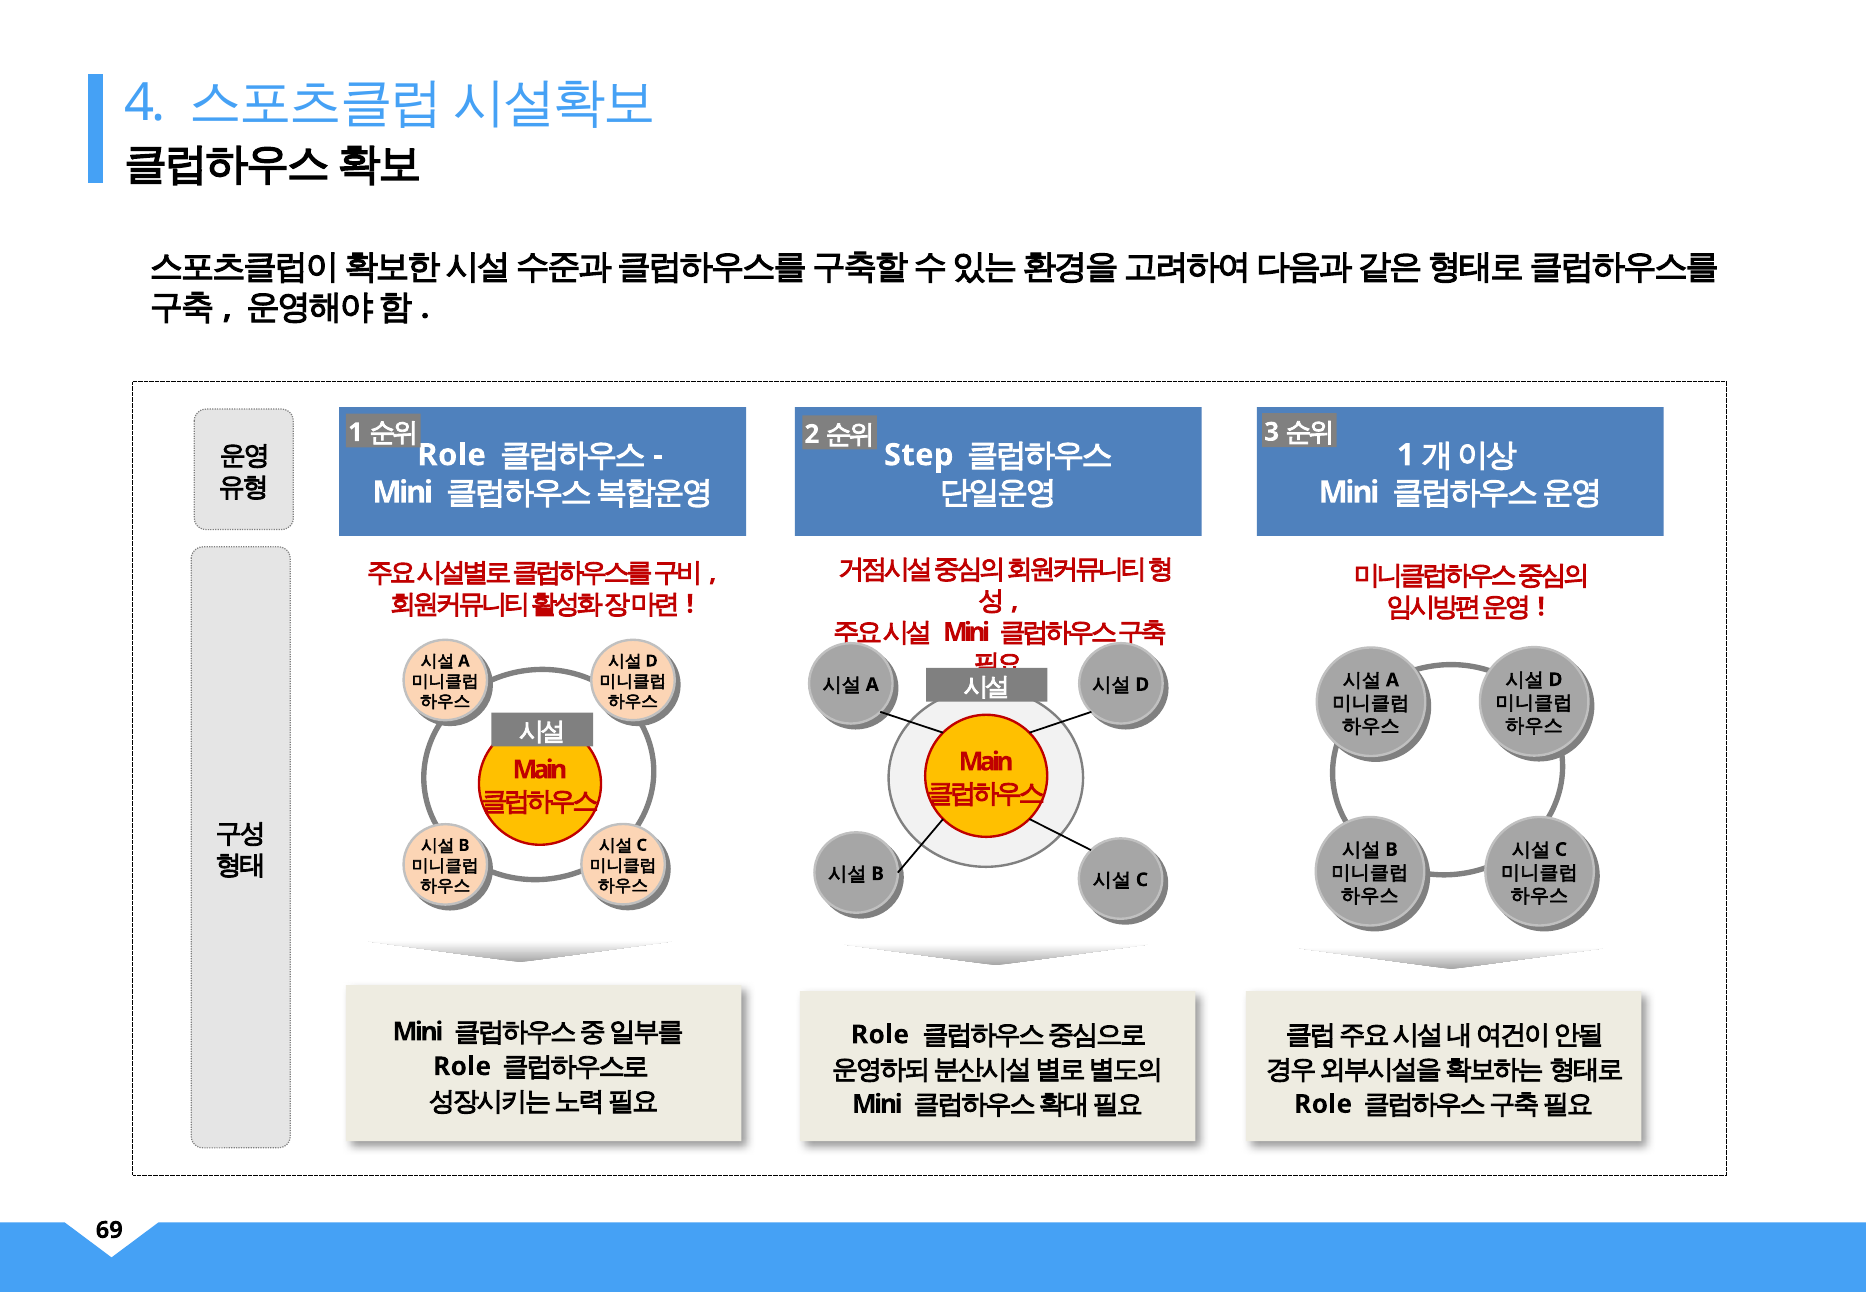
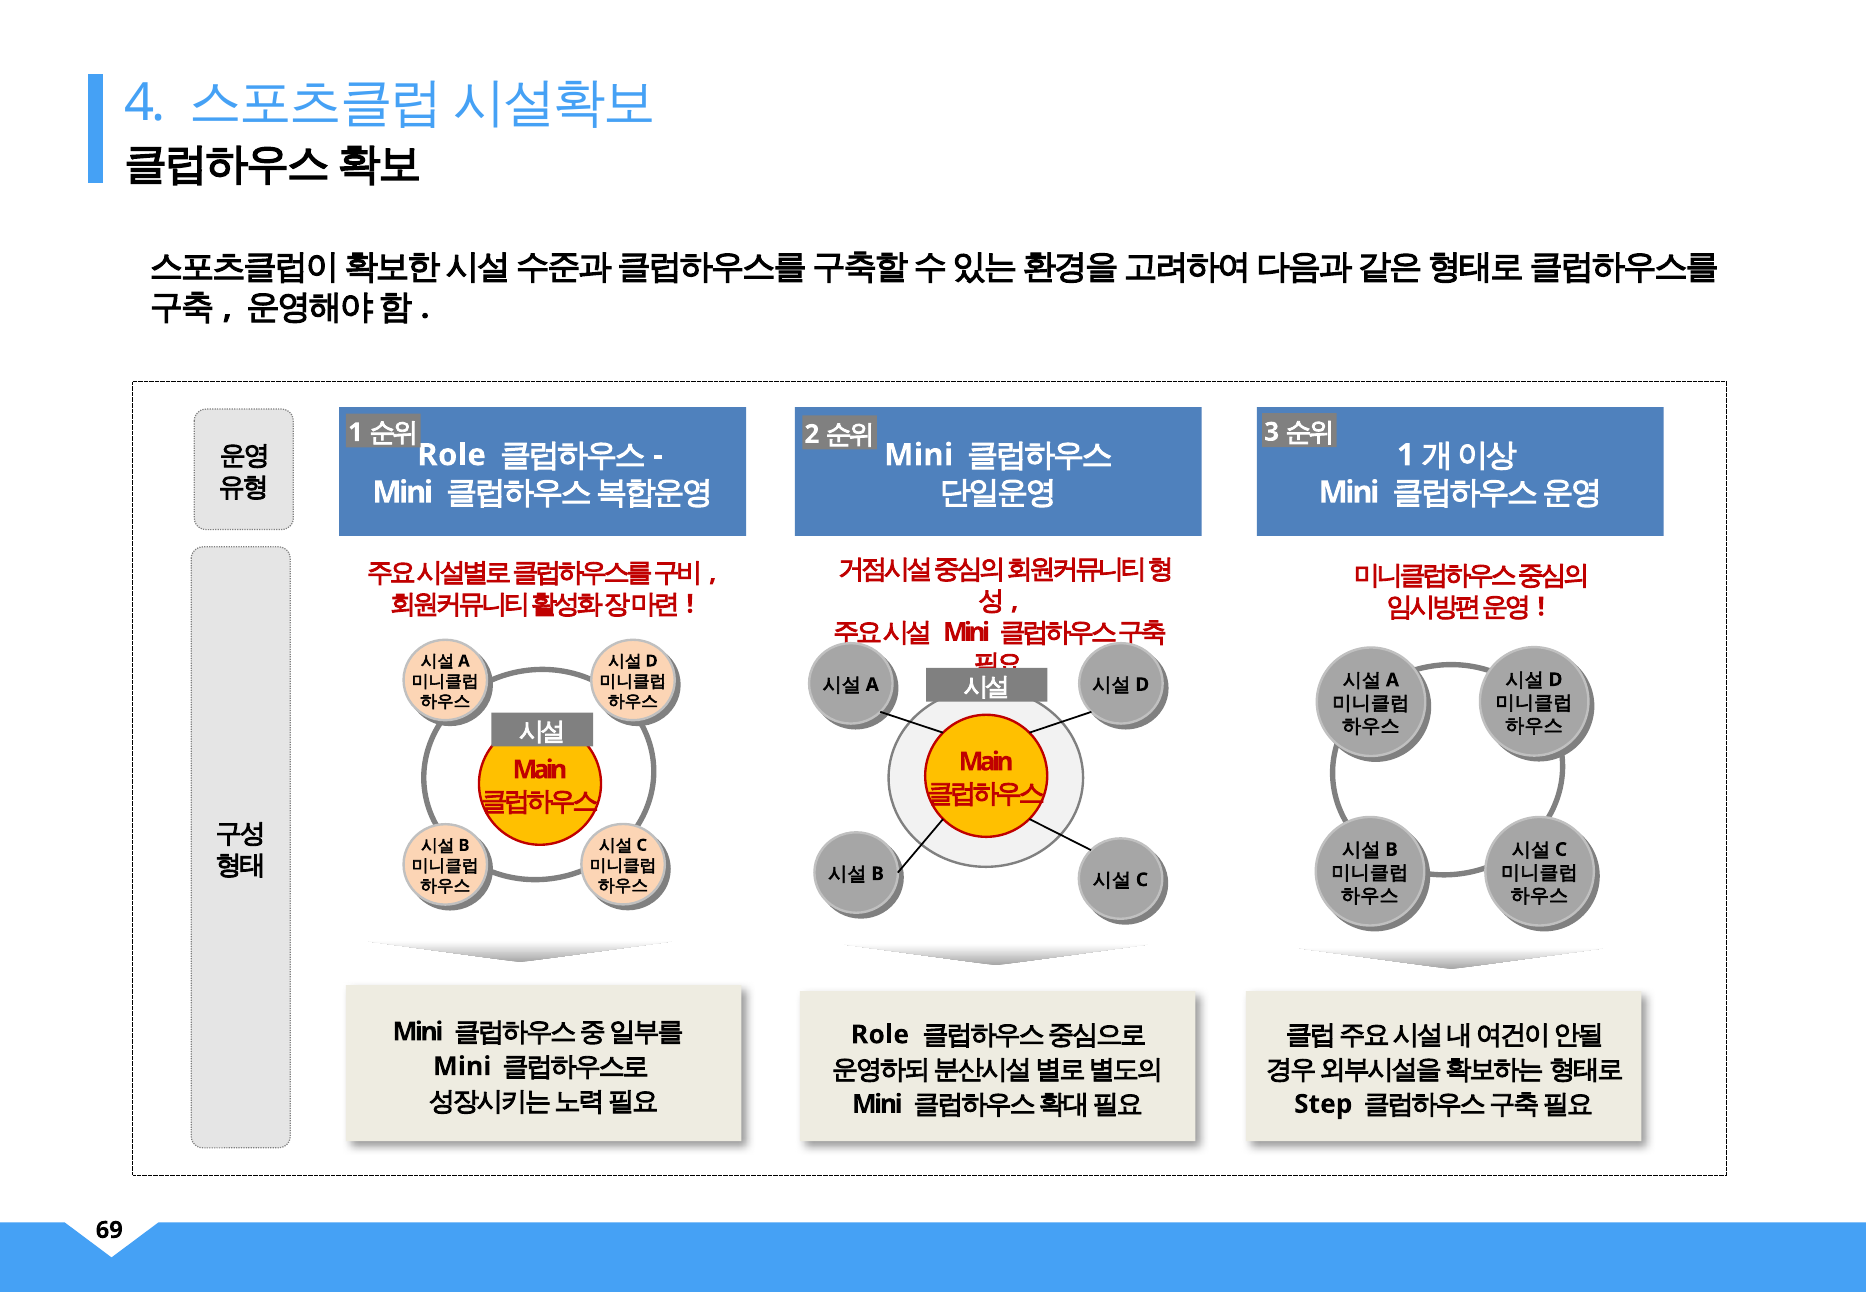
Step at (919, 455): Step -> Mini
Role at (462, 1066): Role -> Mini
Role at (1323, 1104): Role -> Step
